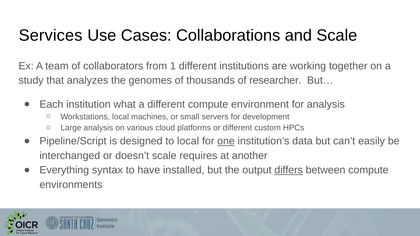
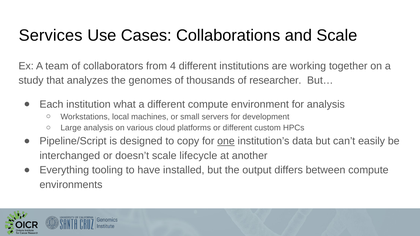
1: 1 -> 4
to local: local -> copy
requires: requires -> lifecycle
syntax: syntax -> tooling
differs underline: present -> none
